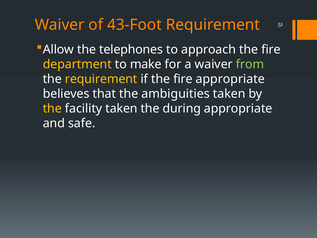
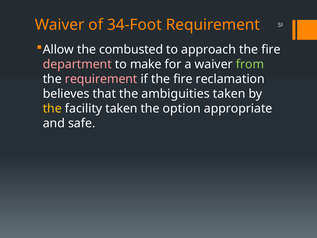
43-Foot: 43-Foot -> 34-Foot
telephones: telephones -> combusted
department colour: yellow -> pink
requirement at (101, 79) colour: yellow -> pink
fire appropriate: appropriate -> reclamation
during: during -> option
